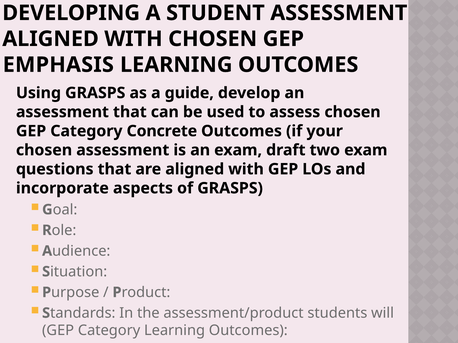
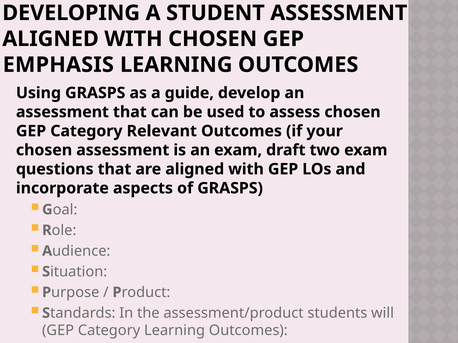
Concrete: Concrete -> Relevant
